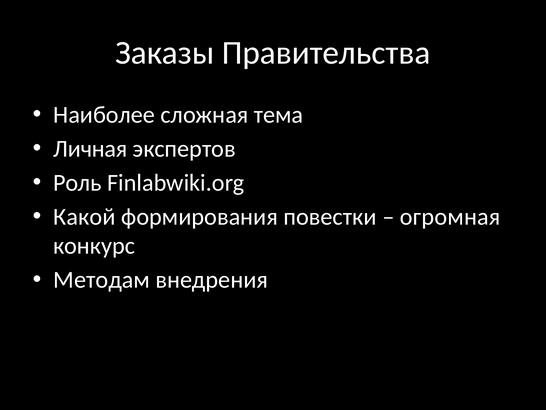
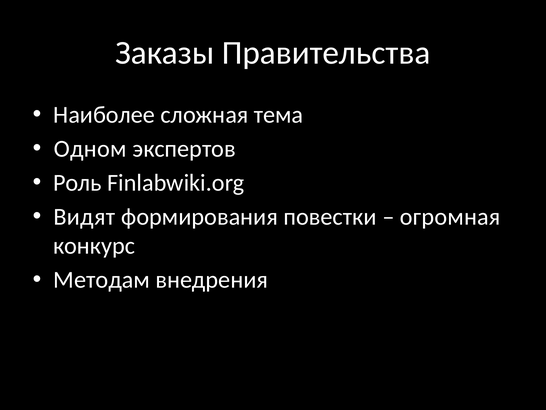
Личная: Личная -> Одном
Какой: Какой -> Видят
